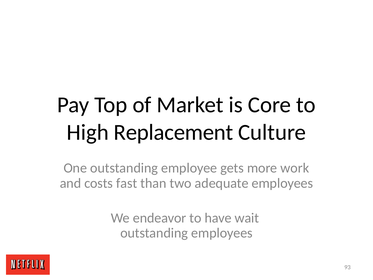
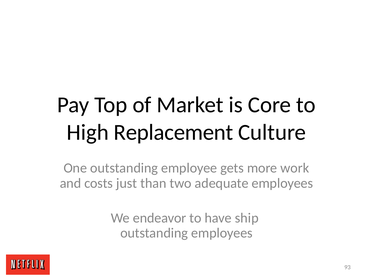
fast: fast -> just
wait: wait -> ship
